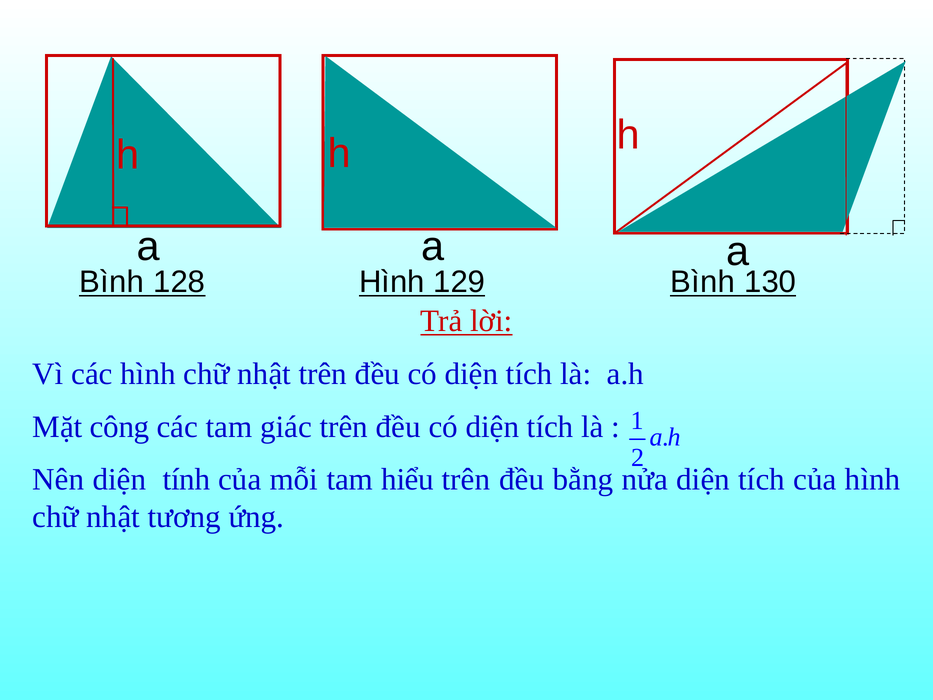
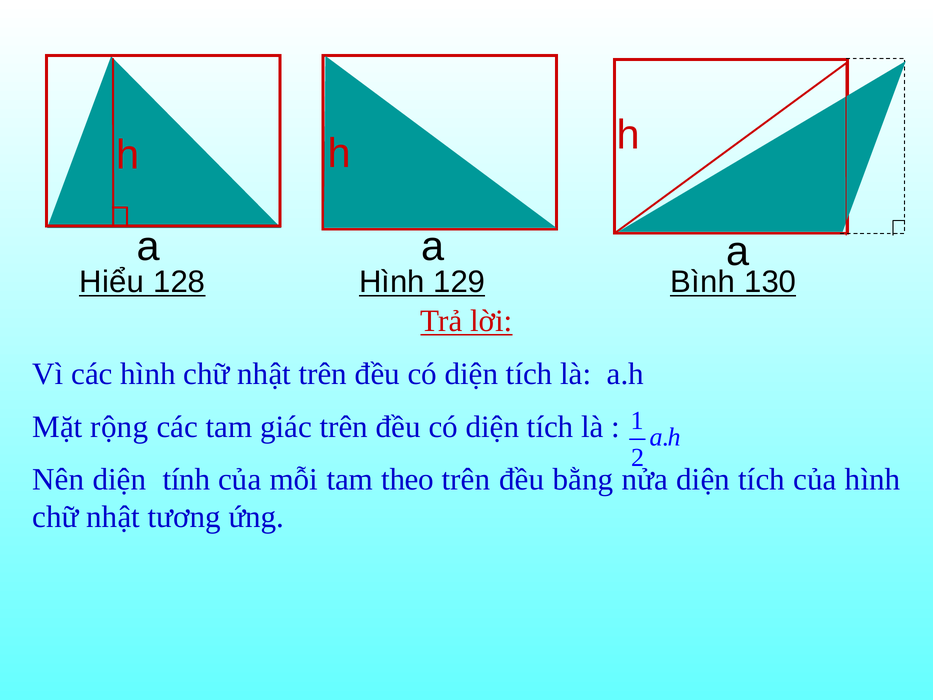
Bình at (112, 282): Bình -> Hiểu
công: công -> rộng
hiểu: hiểu -> theo
